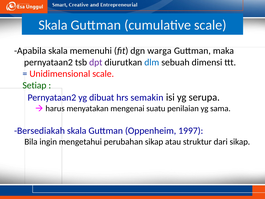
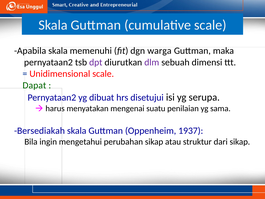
dlm colour: blue -> purple
Setiap: Setiap -> Dapat
semakin: semakin -> disetujui
1997: 1997 -> 1937
